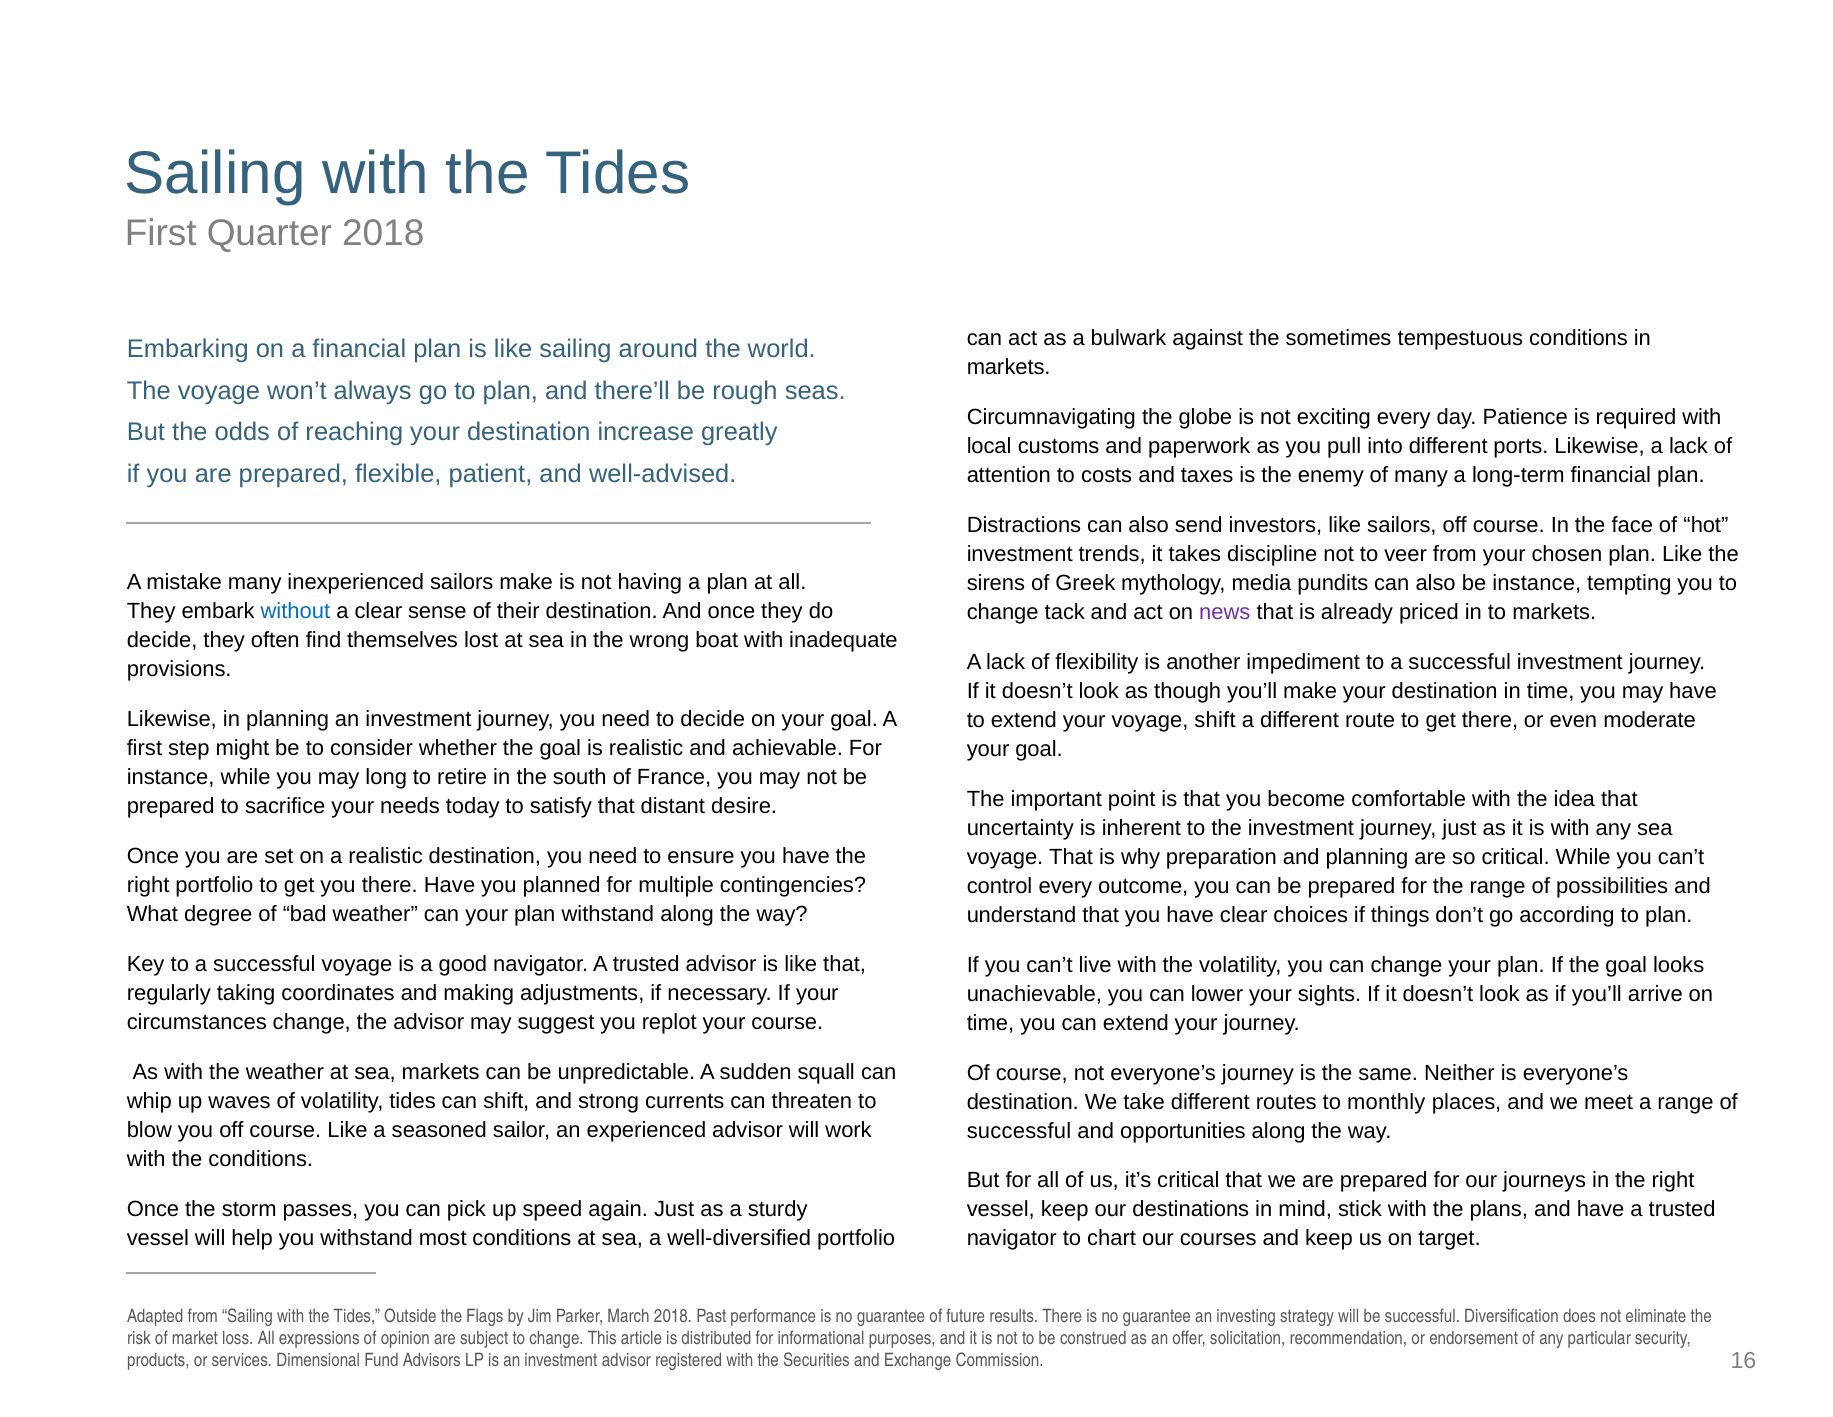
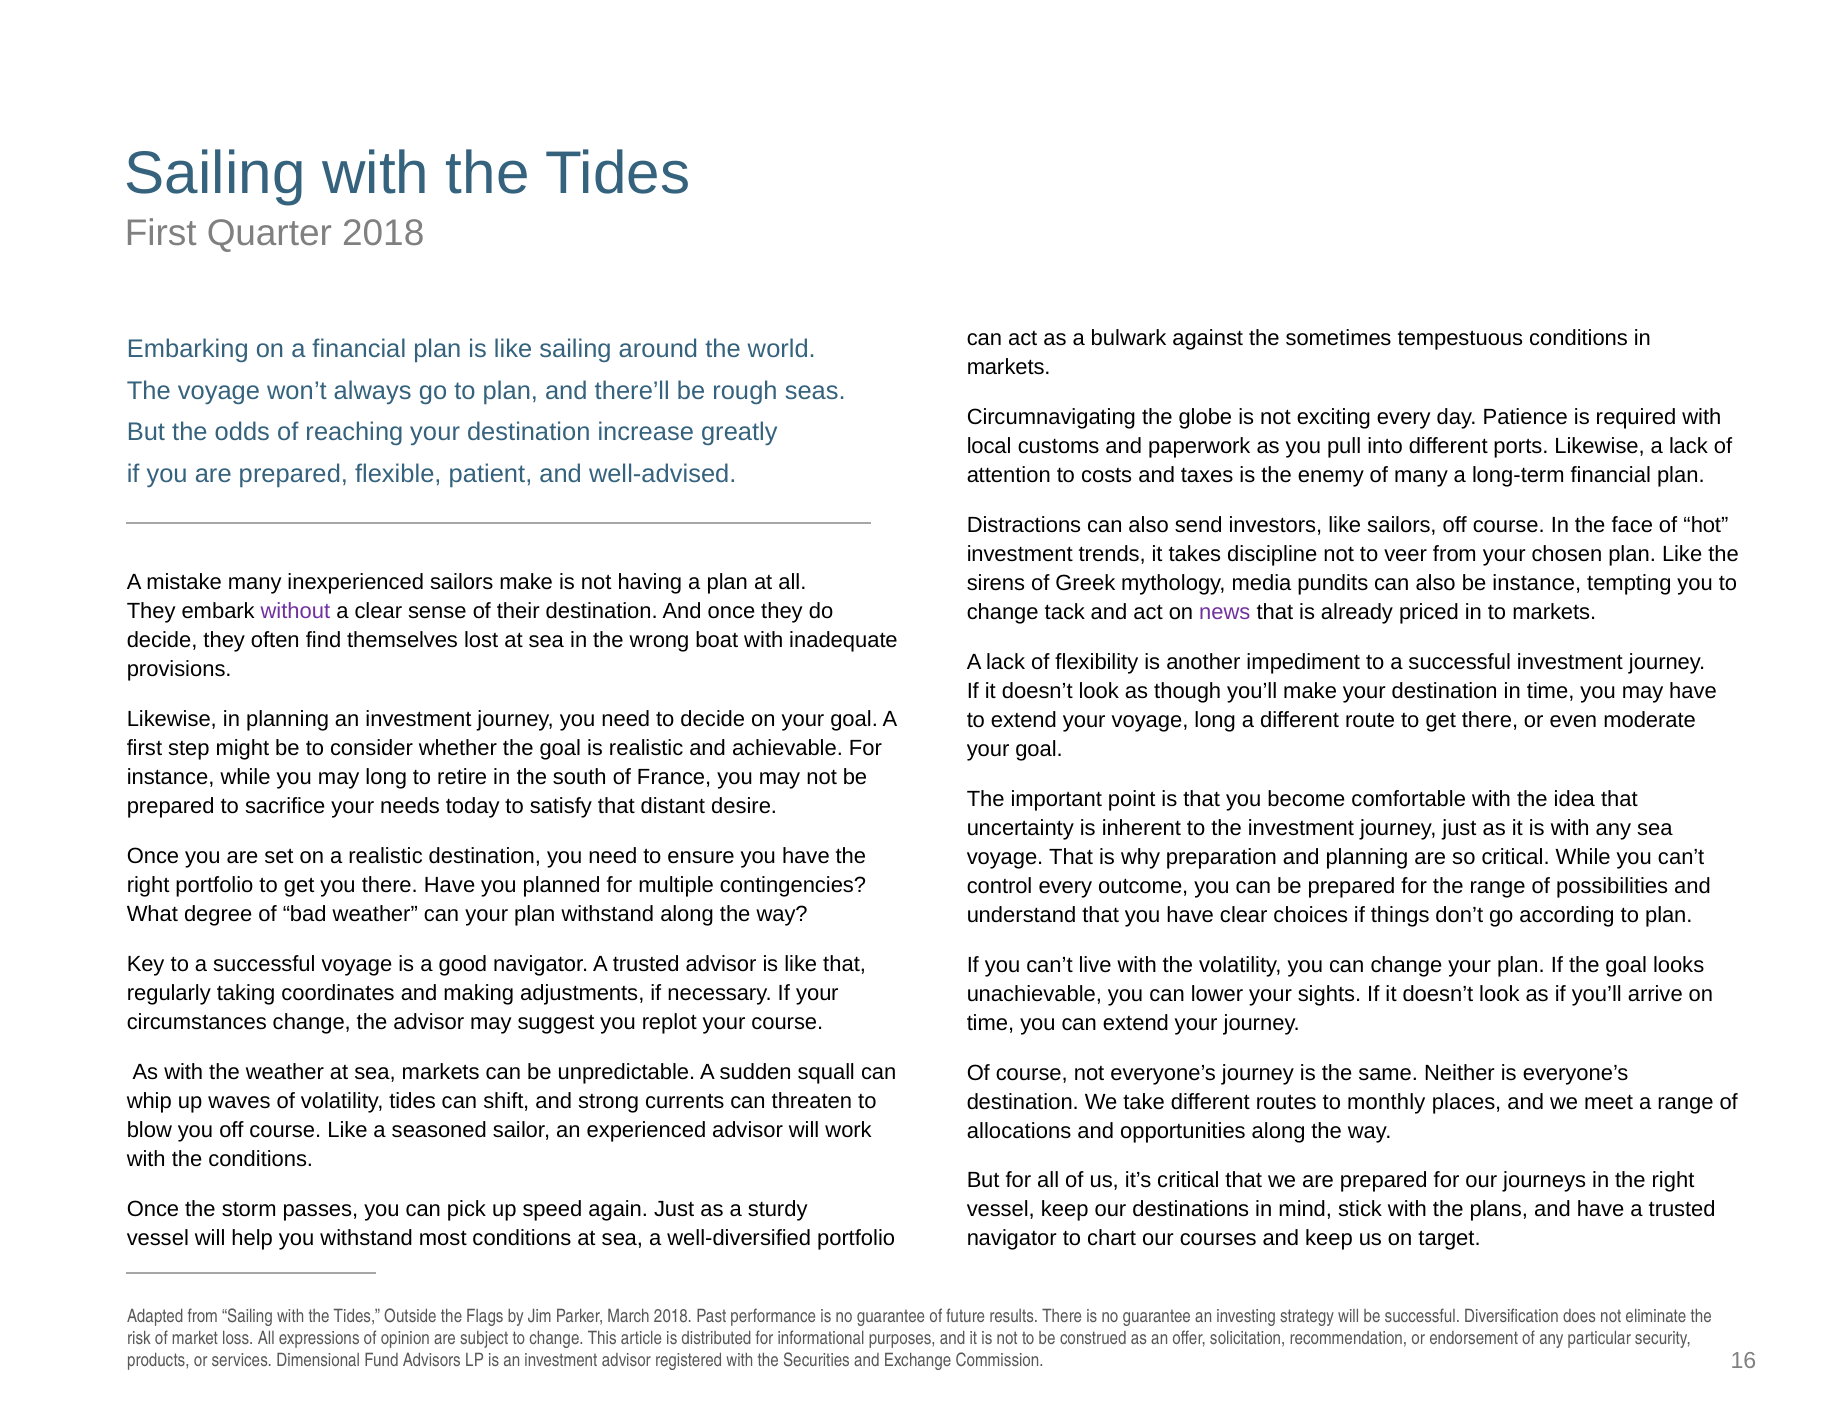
without colour: blue -> purple
voyage shift: shift -> long
successful at (1019, 1130): successful -> allocations
